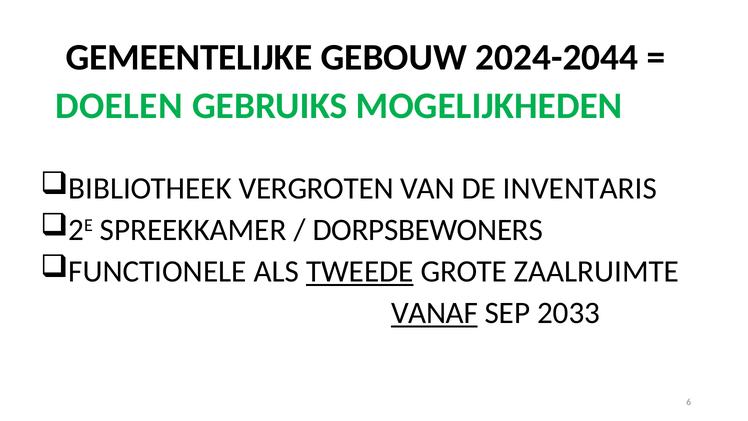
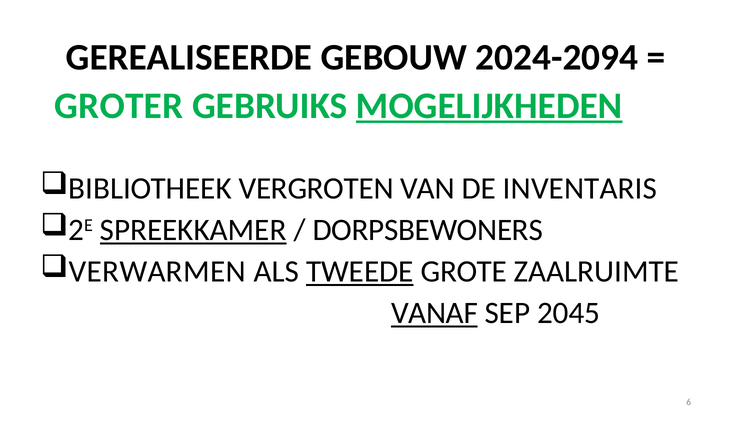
GEMEENTELIJKE: GEMEENTELIJKE -> GEREALISEERDE
2024-2044: 2024-2044 -> 2024-2094
DOELEN: DOELEN -> GROTER
MOGELIJKHEDEN underline: none -> present
SPREEKKAMER underline: none -> present
FUNCTIONELE: FUNCTIONELE -> VERWARMEN
2033: 2033 -> 2045
